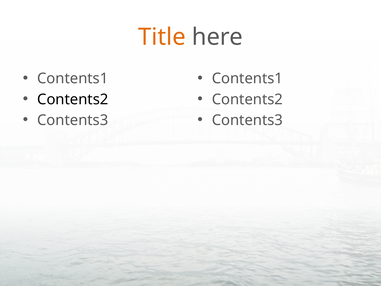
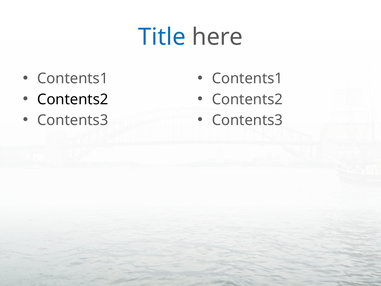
Title colour: orange -> blue
